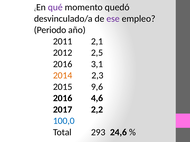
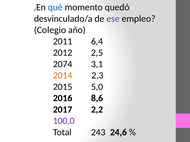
qué colour: purple -> blue
Periodo: Periodo -> Colegio
2,1: 2,1 -> 6,4
2016 at (63, 64): 2016 -> 2074
9,6: 9,6 -> 5,0
4,6: 4,6 -> 8,6
100,0 colour: blue -> purple
293: 293 -> 243
